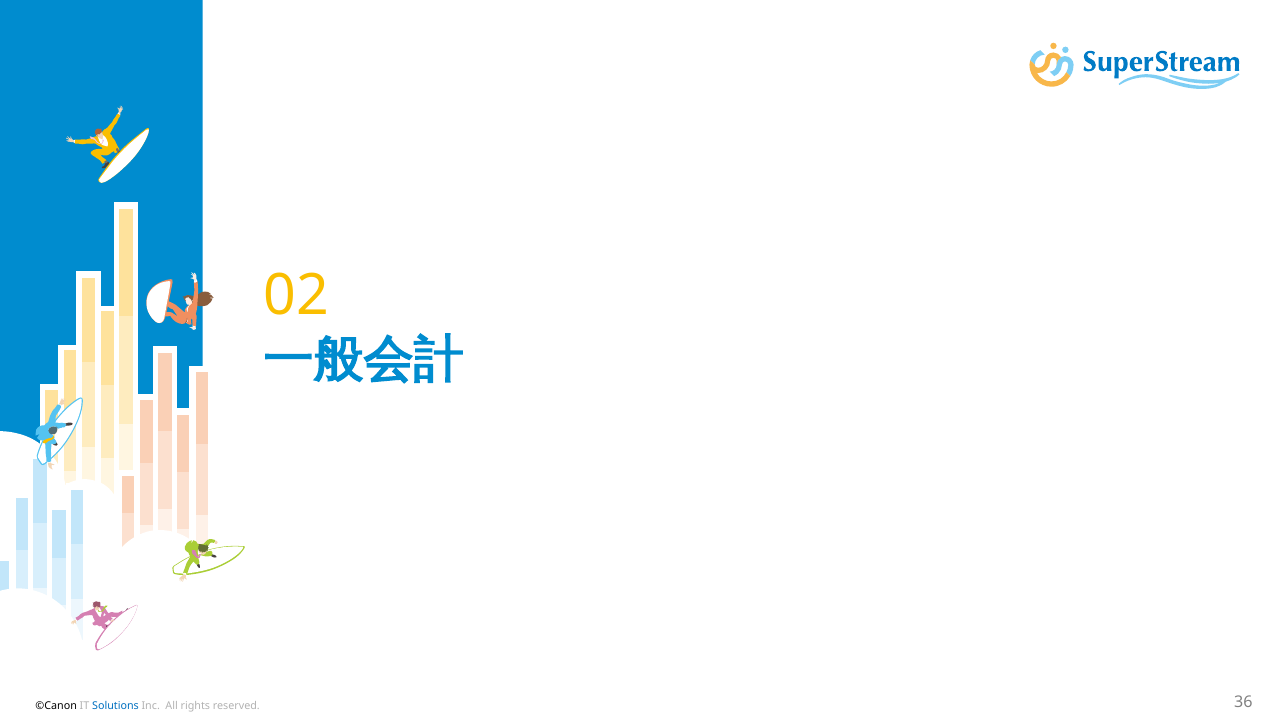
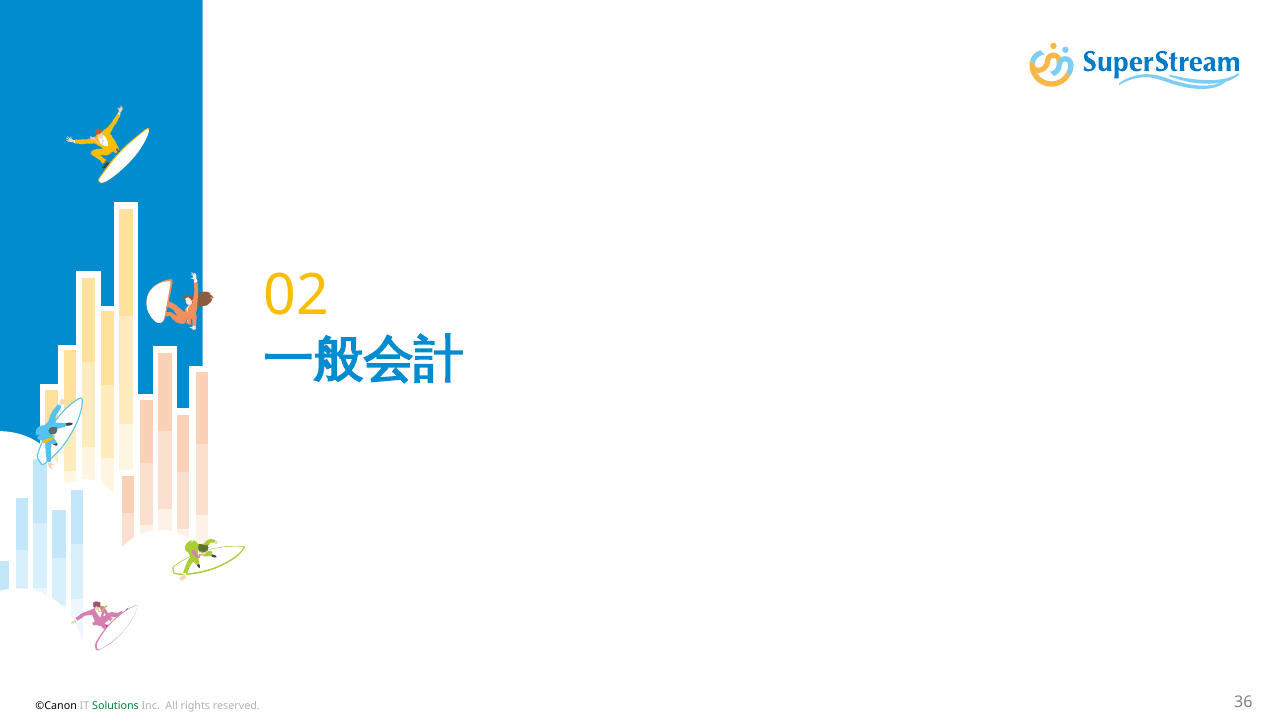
Solutions colour: blue -> green
